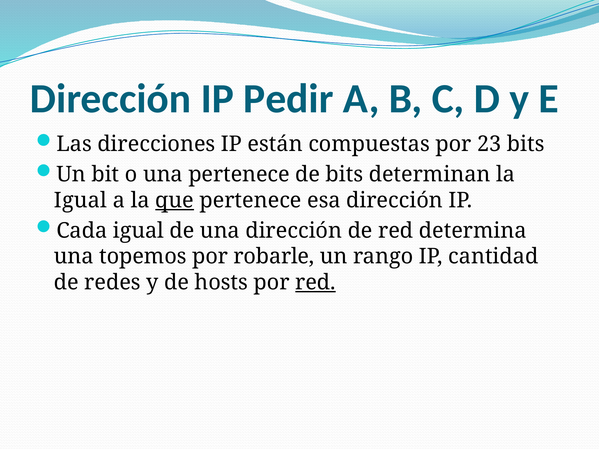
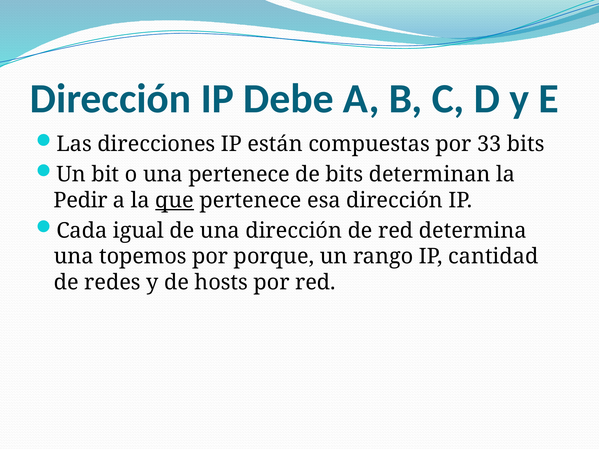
Pedir: Pedir -> Debe
23: 23 -> 33
Igual at (80, 200): Igual -> Pedir
robarle: robarle -> porque
red at (315, 283) underline: present -> none
